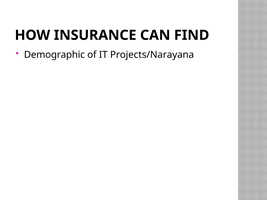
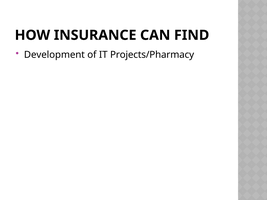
Demographic: Demographic -> Development
Projects/Narayana: Projects/Narayana -> Projects/Pharmacy
